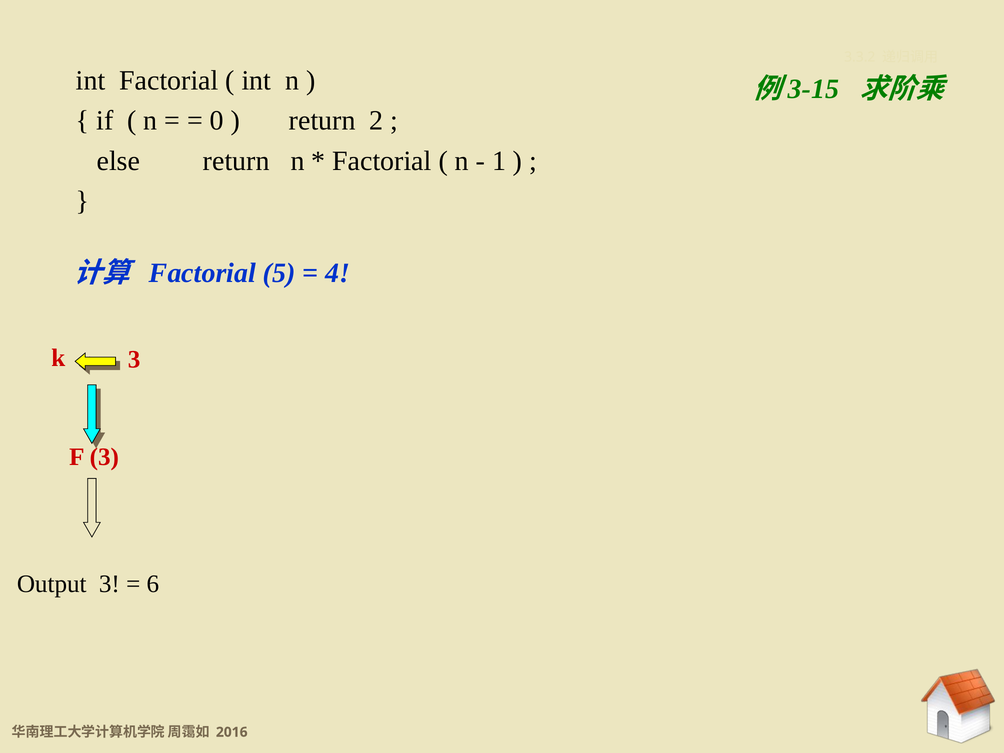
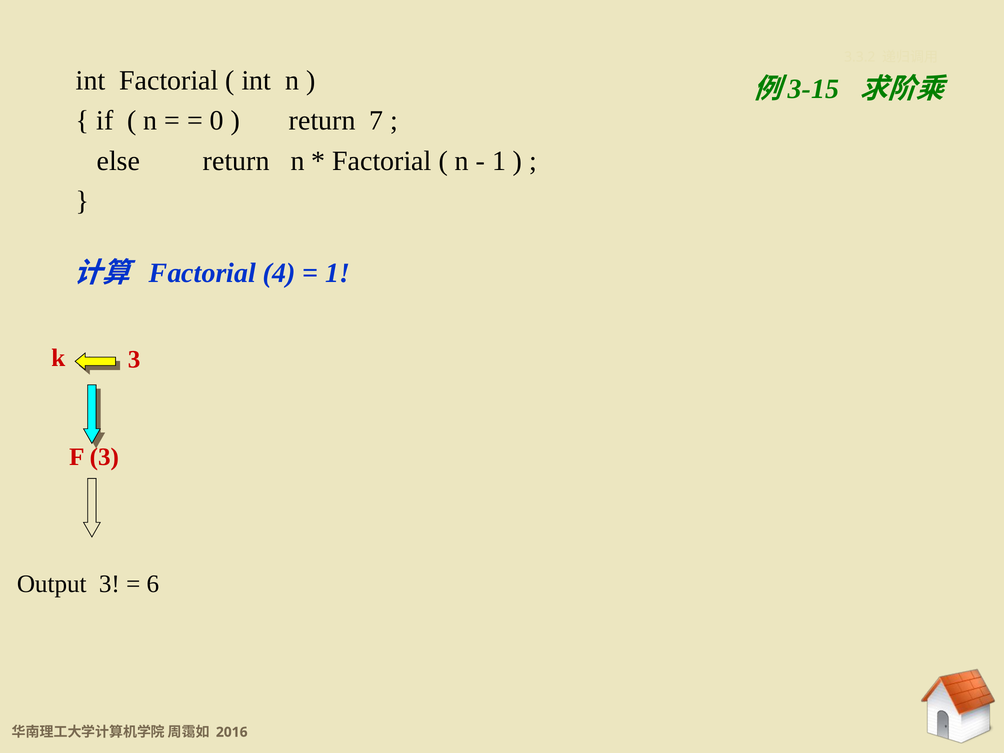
2: 2 -> 7
5: 5 -> 4
4 at (338, 273): 4 -> 1
